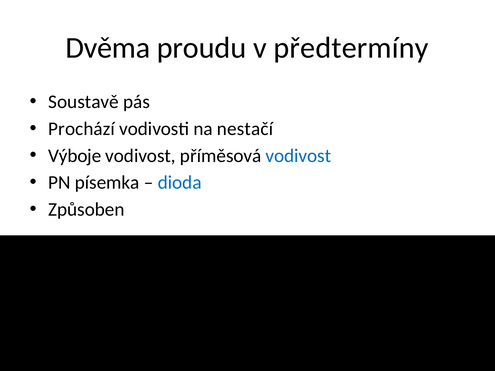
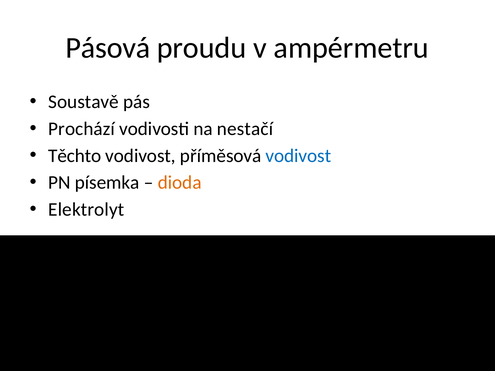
Dvěma: Dvěma -> Pásová
předtermíny: předtermíny -> ampérmetru
Výboje: Výboje -> Těchto
dioda colour: blue -> orange
Způsoben: Způsoben -> Elektrolyt
